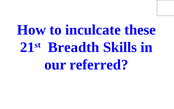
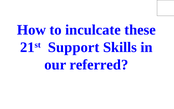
Breadth: Breadth -> Support
